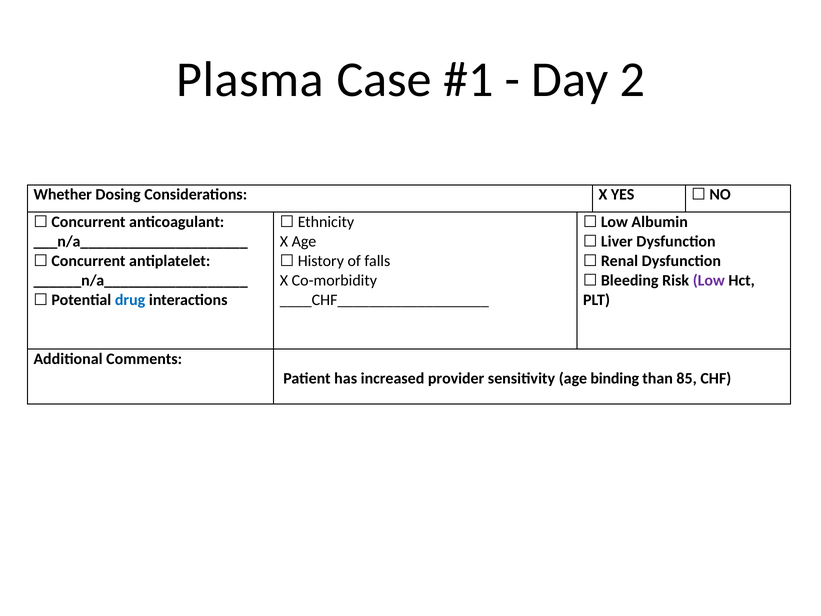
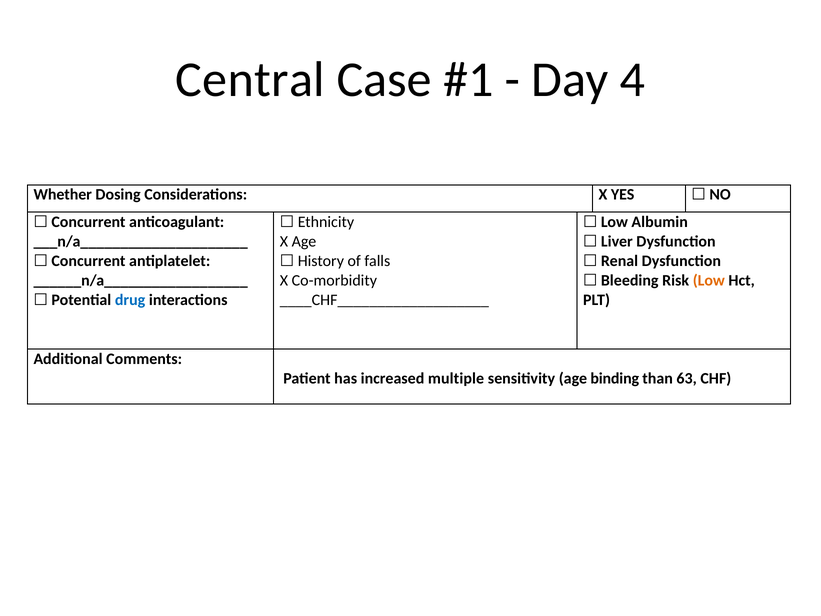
Plasma: Plasma -> Central
2: 2 -> 4
Low colour: purple -> orange
provider: provider -> multiple
85: 85 -> 63
